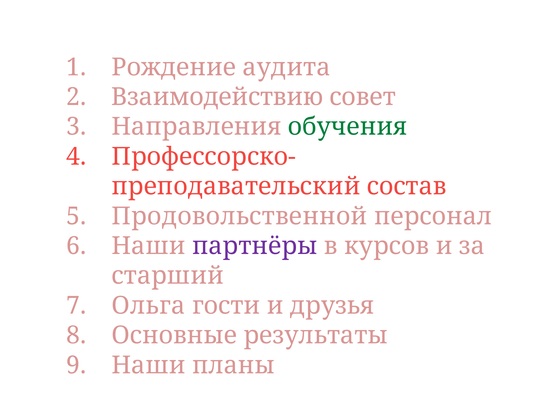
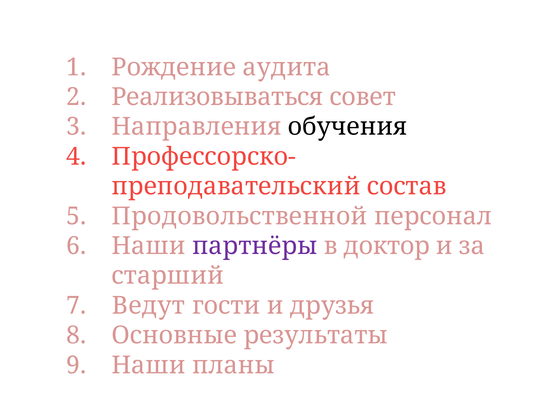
Взаимодействию: Взаимодействию -> Реализовываться
обучения colour: green -> black
курсов: курсов -> доктор
Ольга: Ольга -> Ведут
